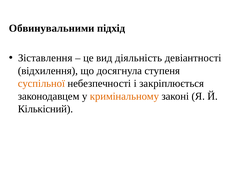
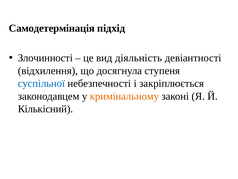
Обвинувальними: Обвинувальними -> Самодетермінація
Зіставлення: Зіставлення -> Злочинності
суспільної colour: orange -> blue
